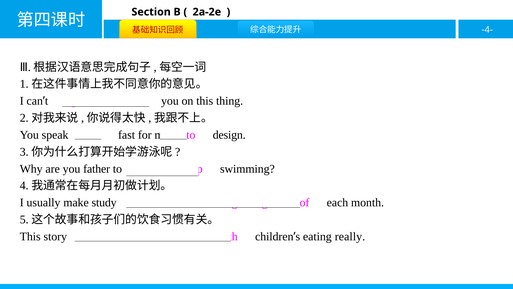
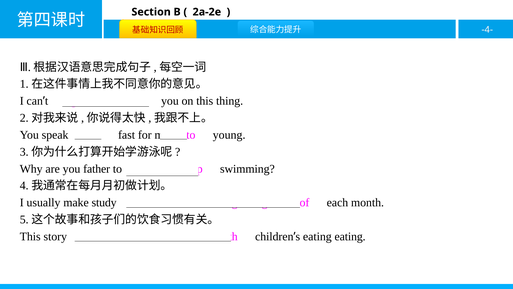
design: design -> young
eating really: really -> eating
